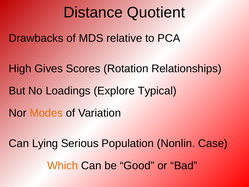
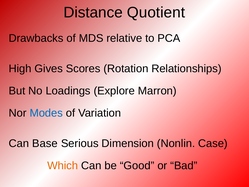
Typical: Typical -> Marron
Modes colour: orange -> blue
Lying: Lying -> Base
Population: Population -> Dimension
